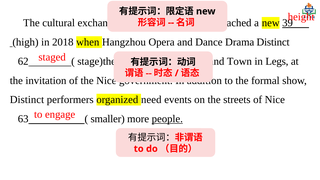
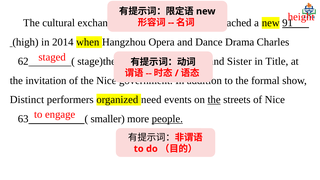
39: 39 -> 91
2018: 2018 -> 2014
Drama Distinct: Distinct -> Charles
Town: Town -> Sister
Legs: Legs -> Title
the at (214, 100) underline: none -> present
